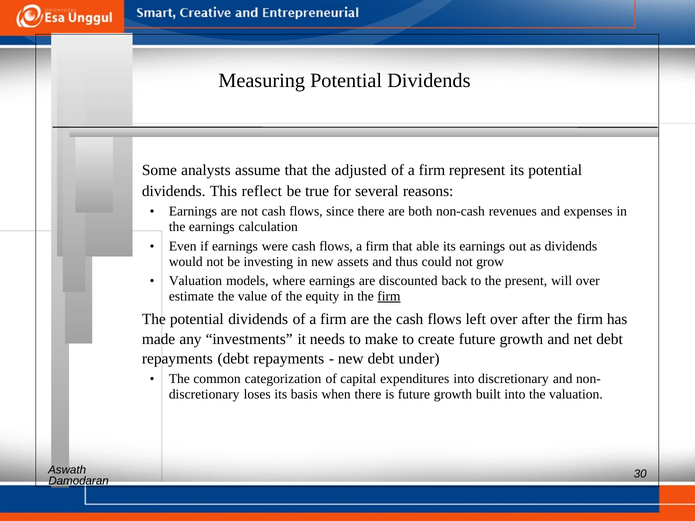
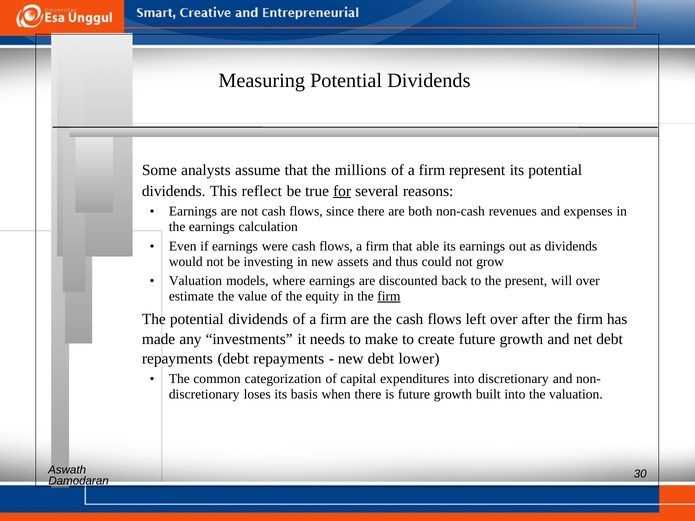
adjusted: adjusted -> millions
for underline: none -> present
under: under -> lower
